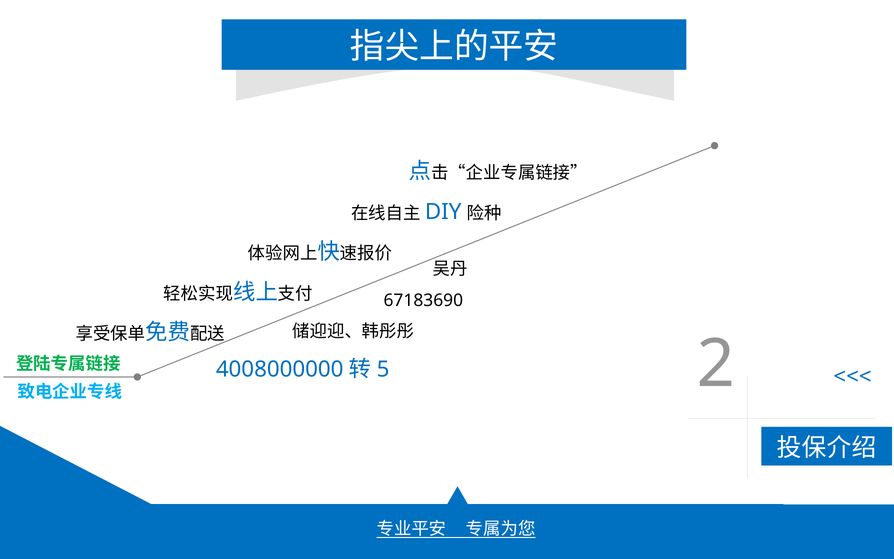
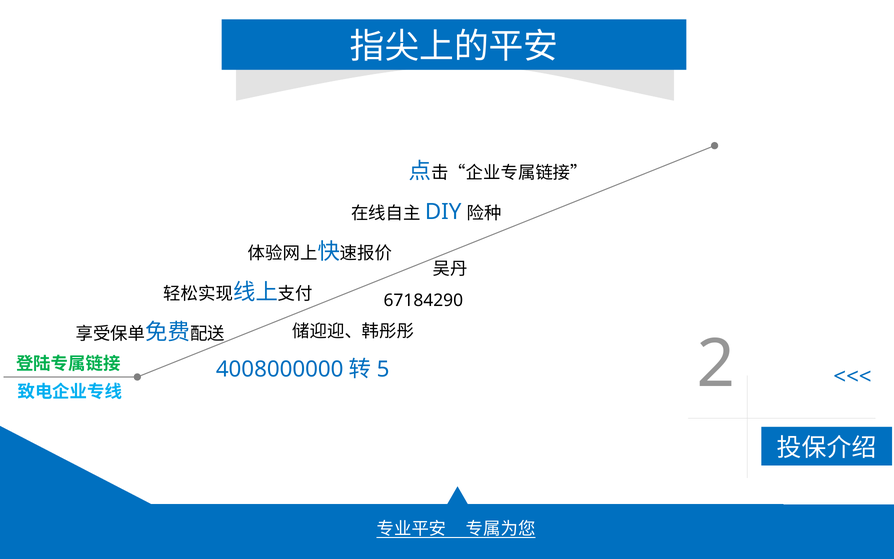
67183690: 67183690 -> 67184290
